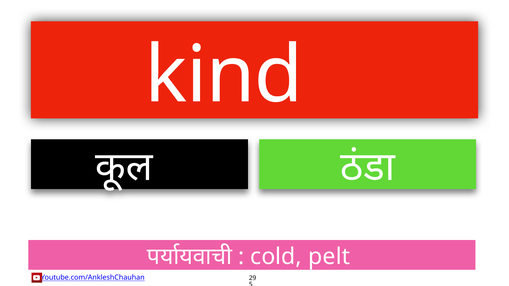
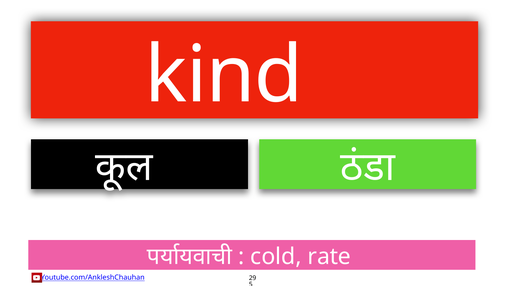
pelt: pelt -> rate
